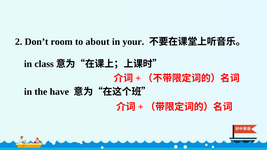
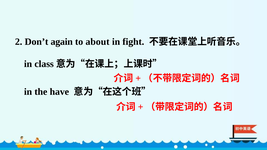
room: room -> again
your: your -> fight
